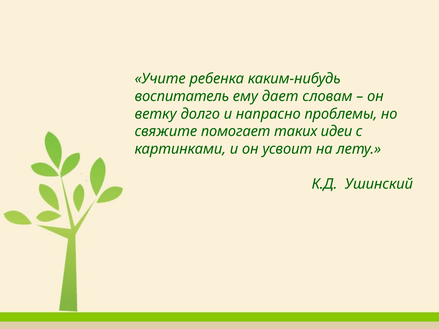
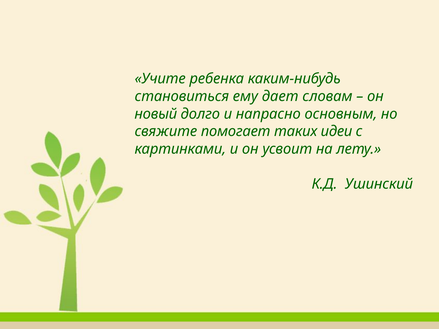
воспитатель: воспитатель -> становиться
ветку: ветку -> новый
проблемы: проблемы -> основным
